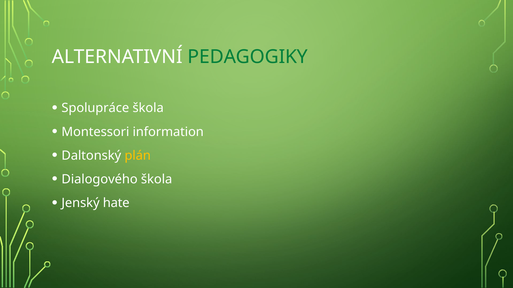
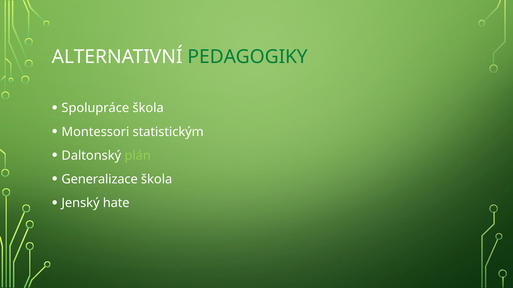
information: information -> statistickým
plán colour: yellow -> light green
Dialogového: Dialogového -> Generalizace
